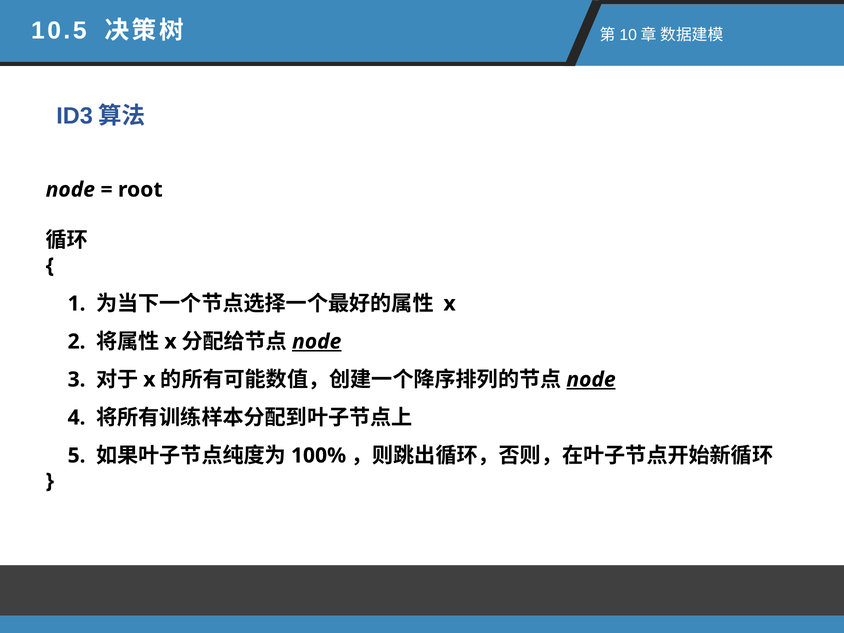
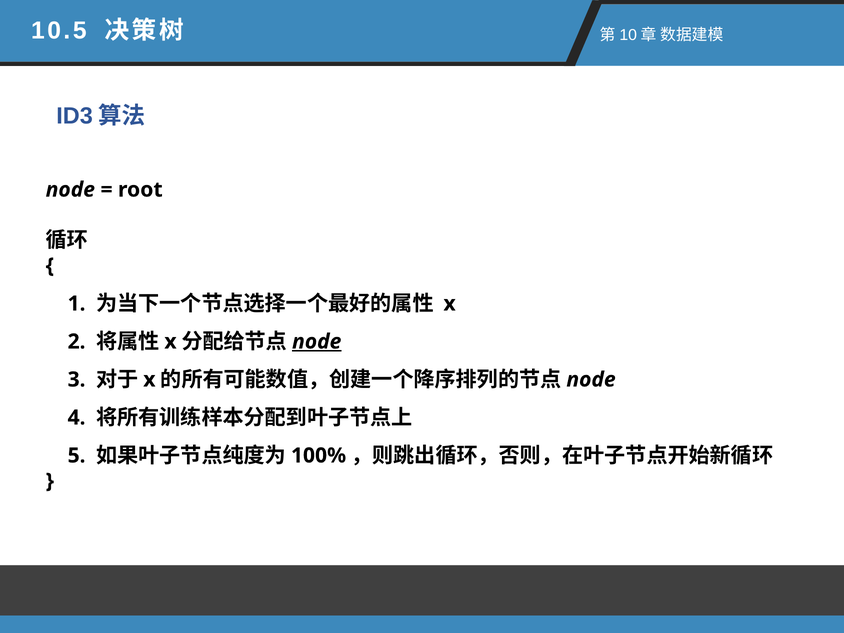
node at (591, 380) underline: present -> none
